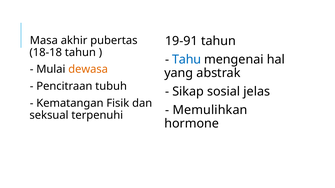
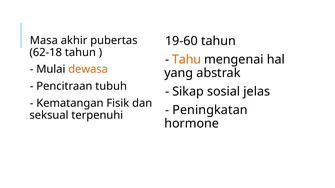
19-91: 19-91 -> 19-60
18-18: 18-18 -> 62-18
Tahu colour: blue -> orange
Memulihkan: Memulihkan -> Peningkatan
